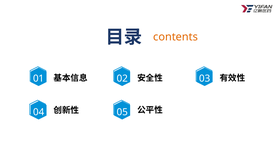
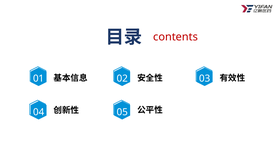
contents colour: orange -> red
